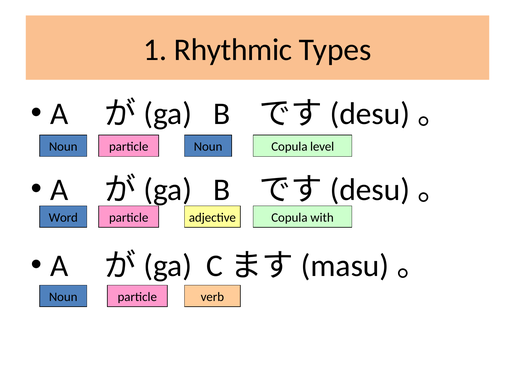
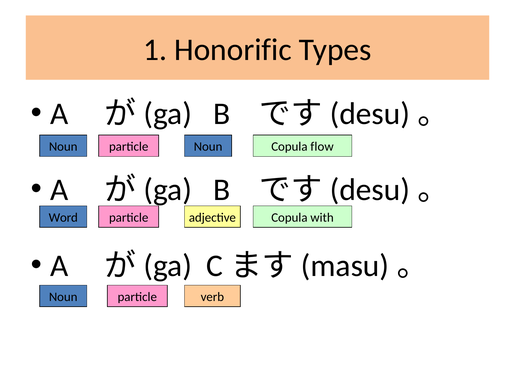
Rhythmic: Rhythmic -> Honorific
level: level -> flow
